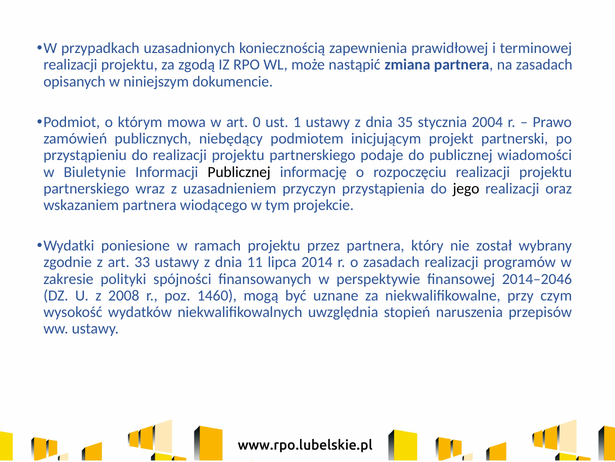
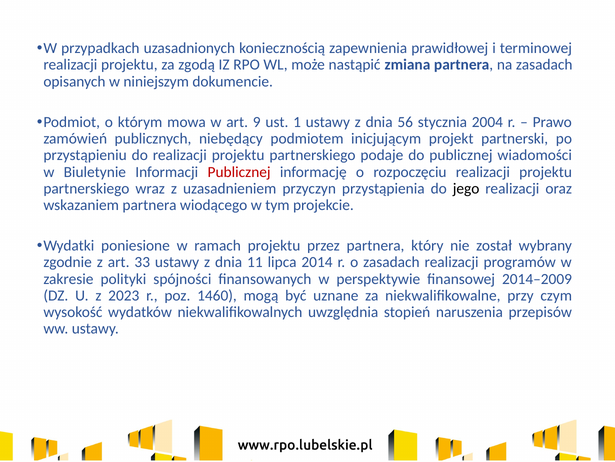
0: 0 -> 9
35: 35 -> 56
Publicznej at (239, 172) colour: black -> red
2014–2046: 2014–2046 -> 2014–2009
2008: 2008 -> 2023
